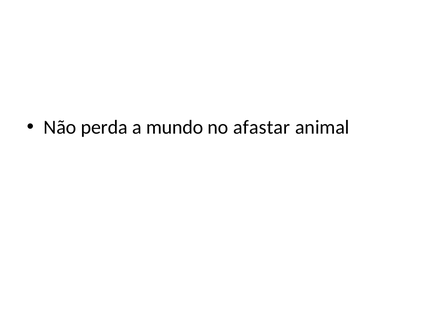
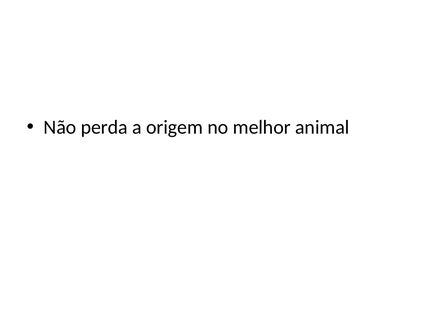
mundo: mundo -> origem
afastar: afastar -> melhor
